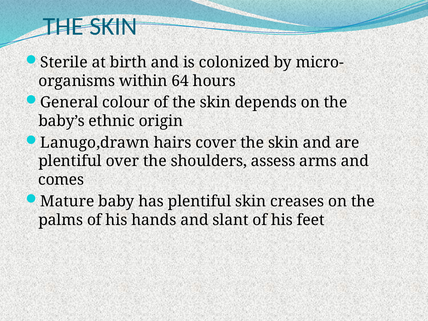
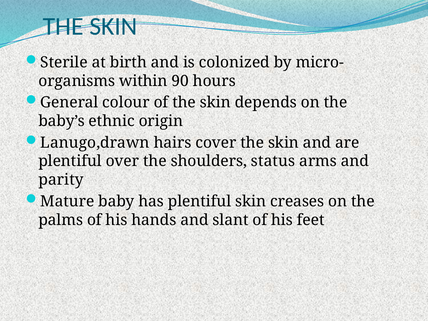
64: 64 -> 90
assess: assess -> status
comes: comes -> parity
